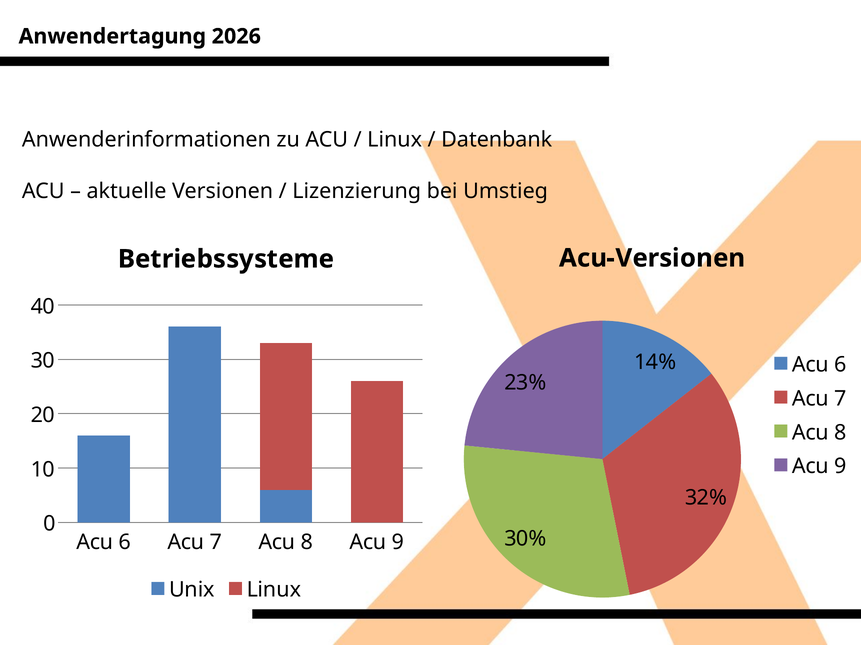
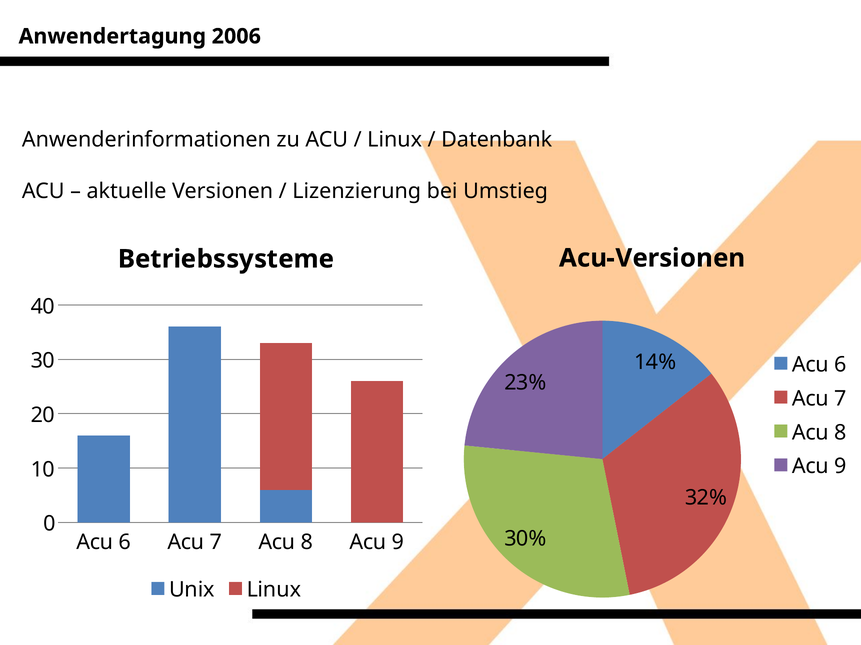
2026: 2026 -> 2006
